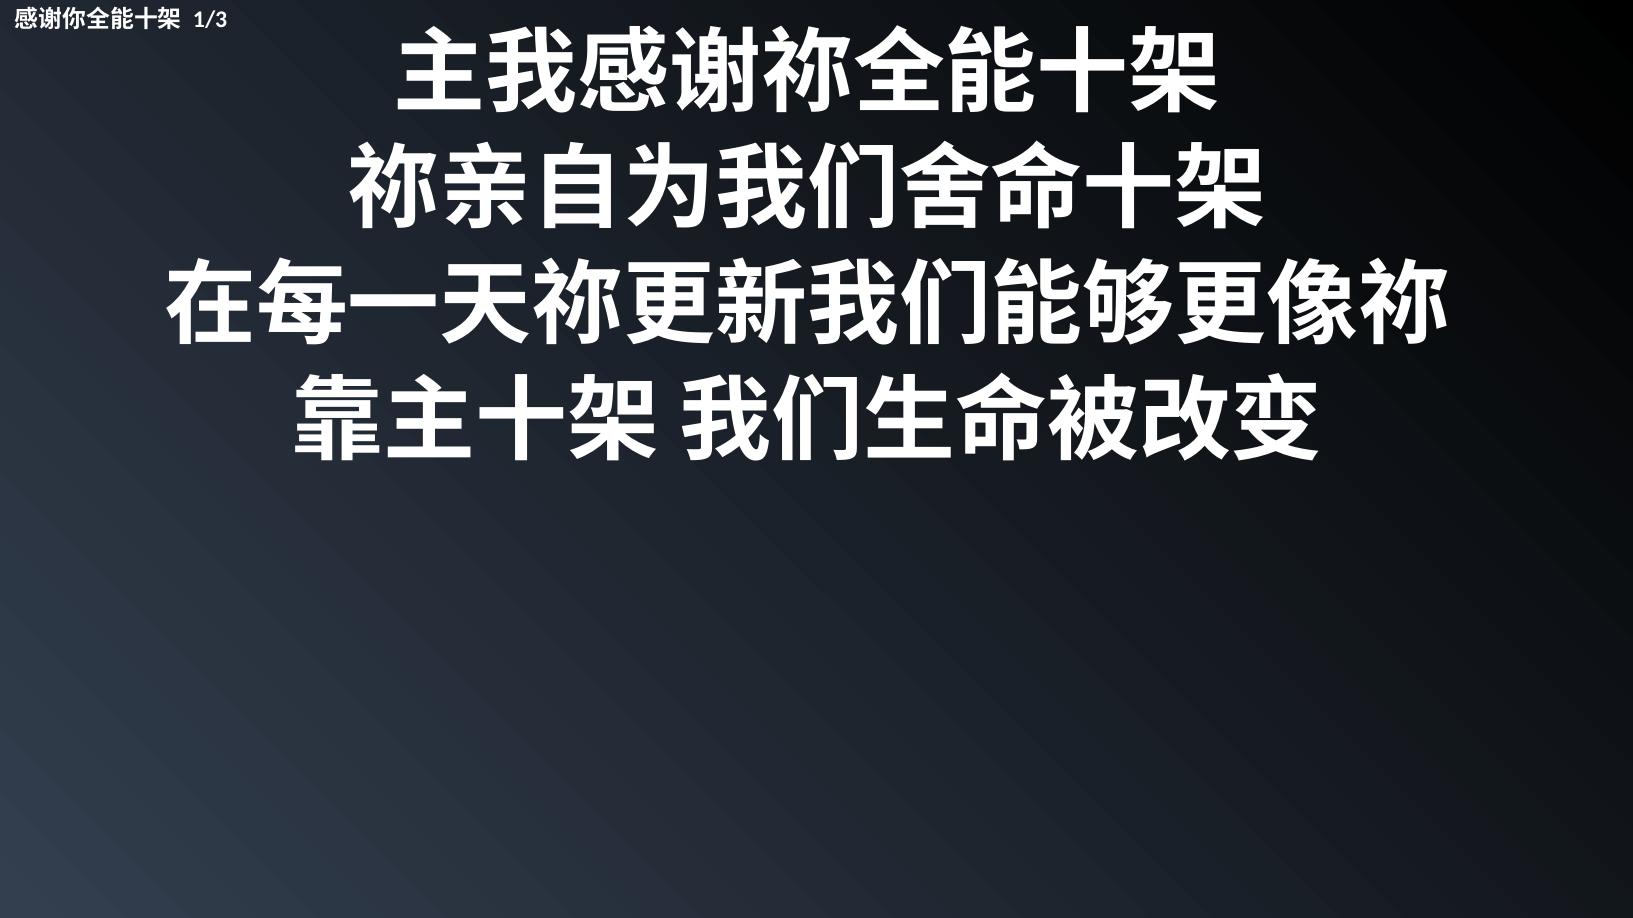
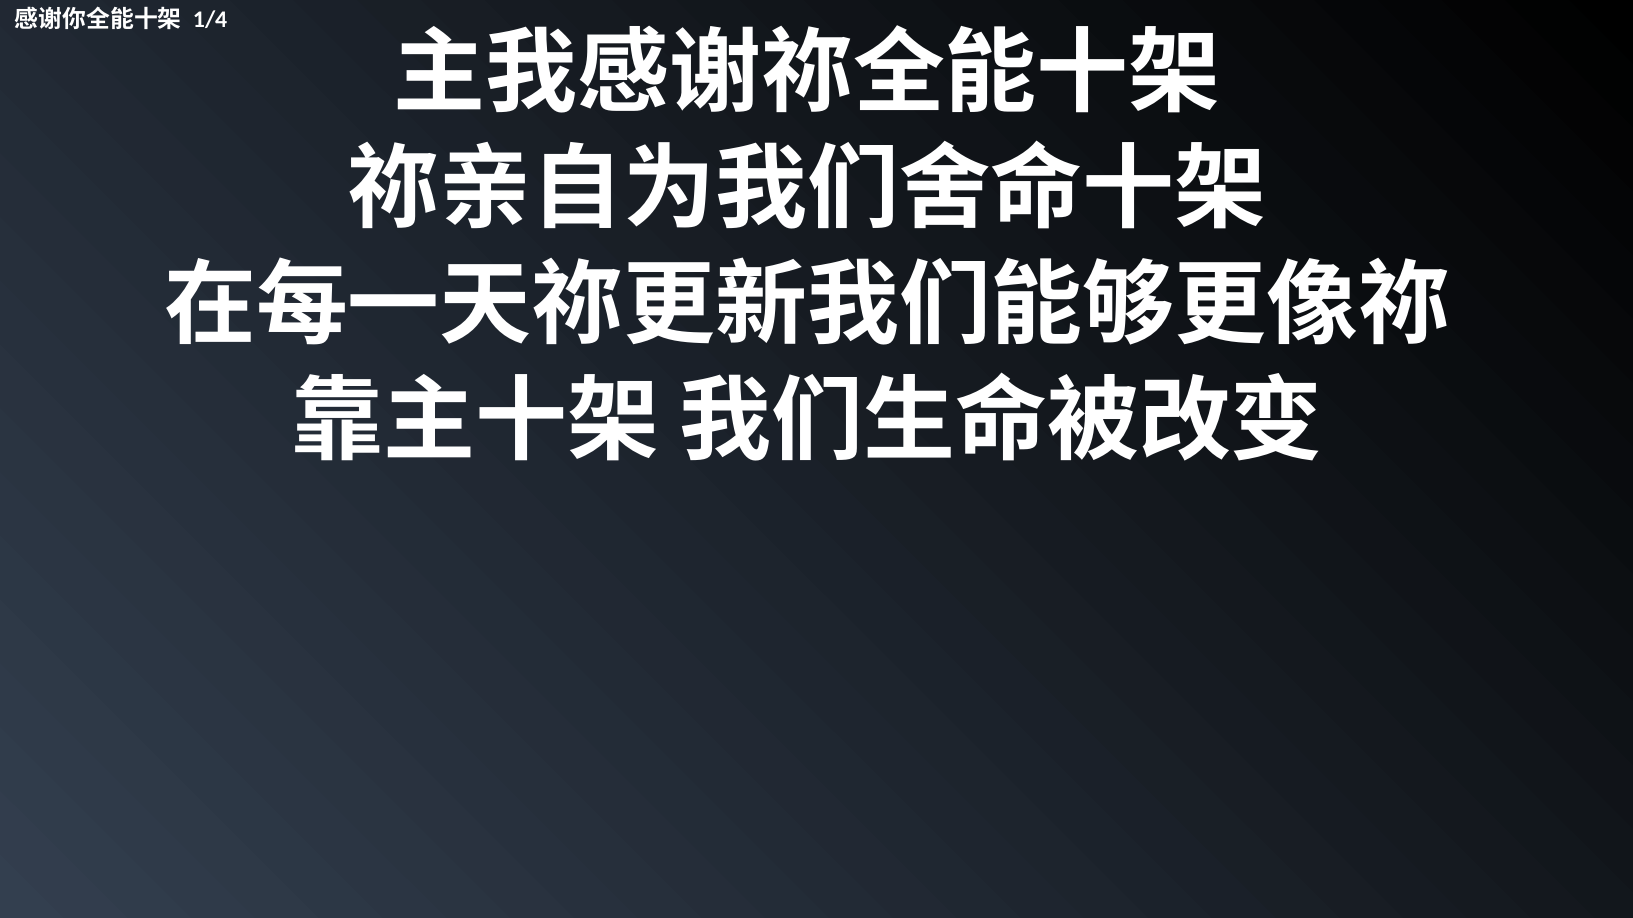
1/3: 1/3 -> 1/4
